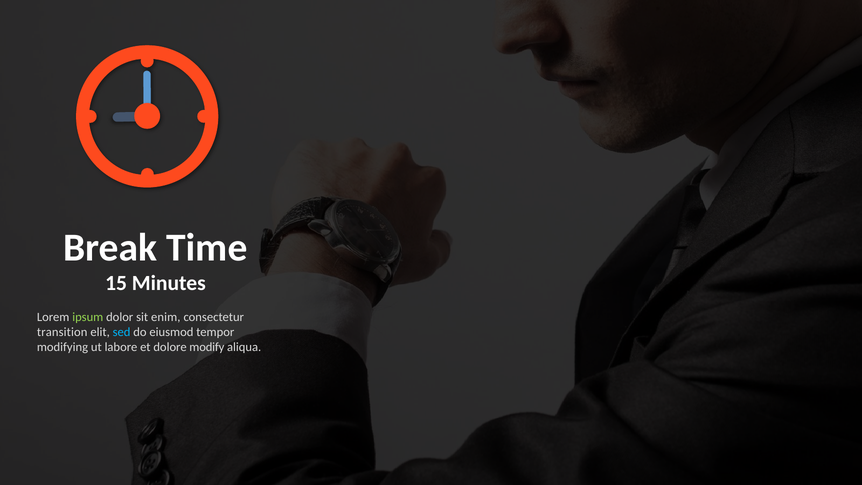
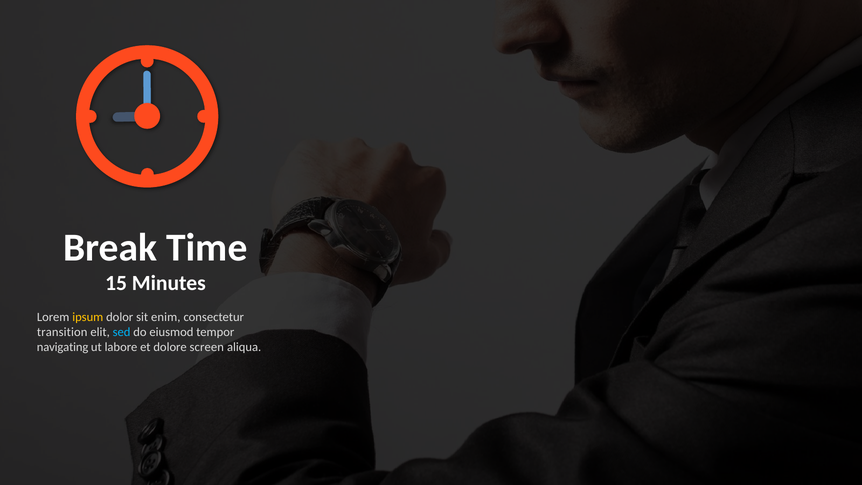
ipsum colour: light green -> yellow
modifying: modifying -> navigating
modify: modify -> screen
